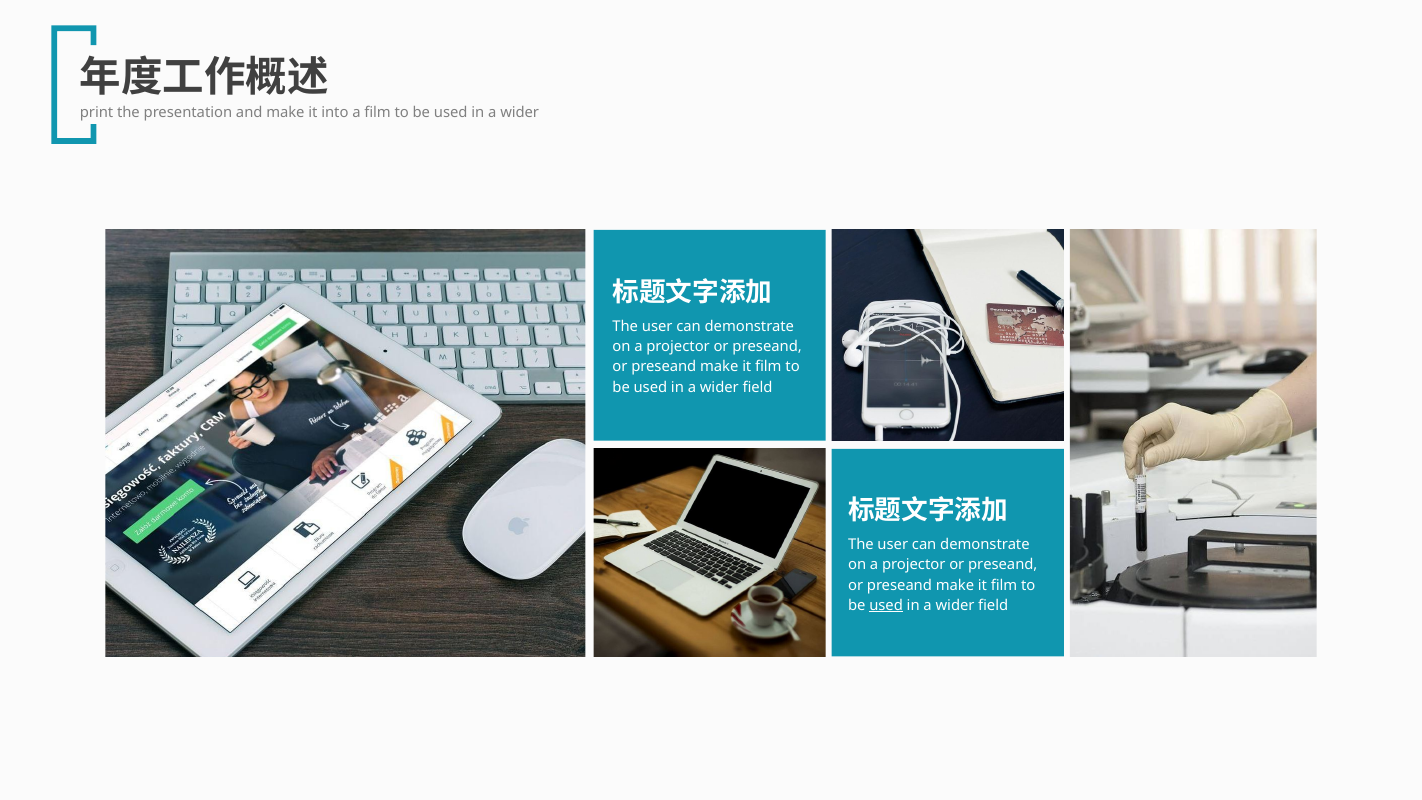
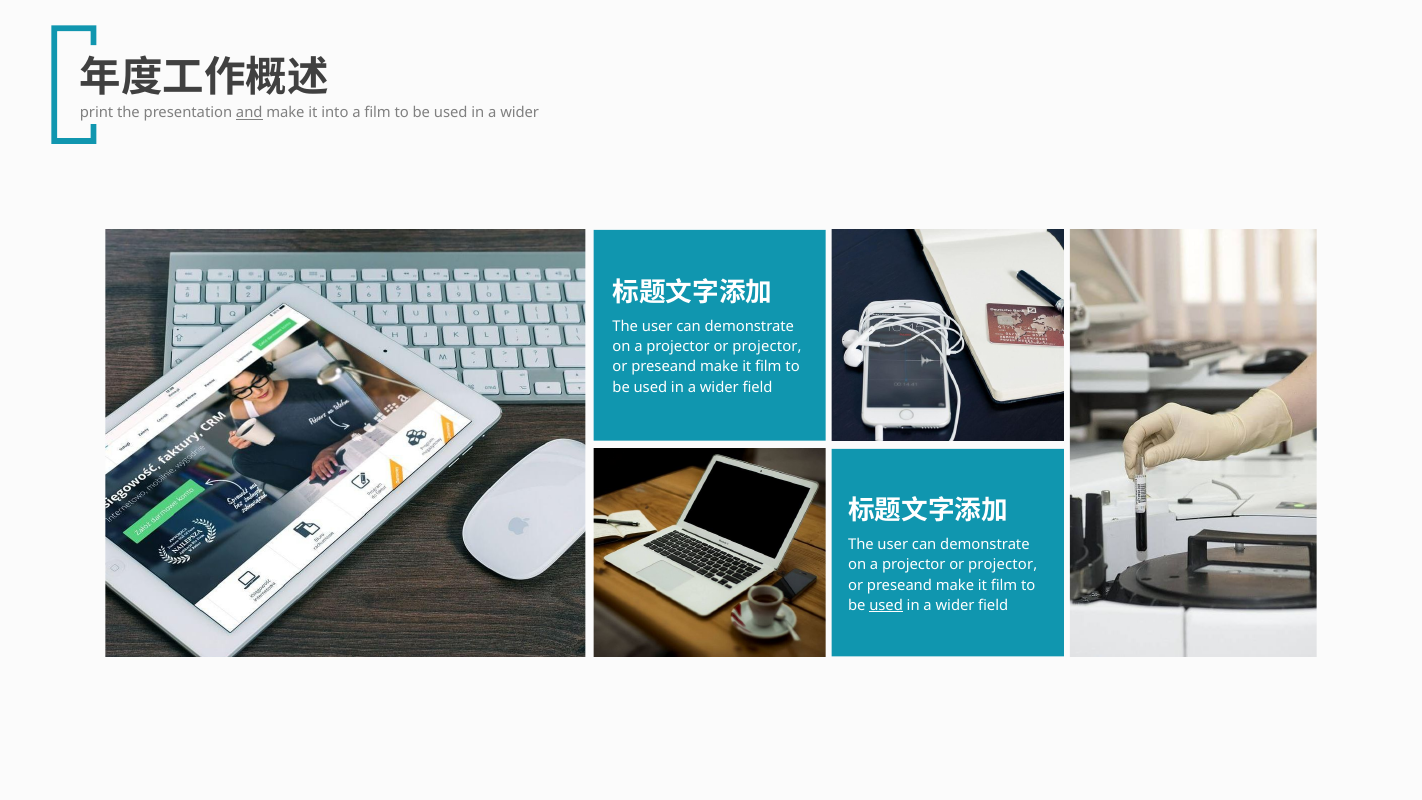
and underline: none -> present
preseand at (767, 347): preseand -> projector
preseand at (1003, 565): preseand -> projector
